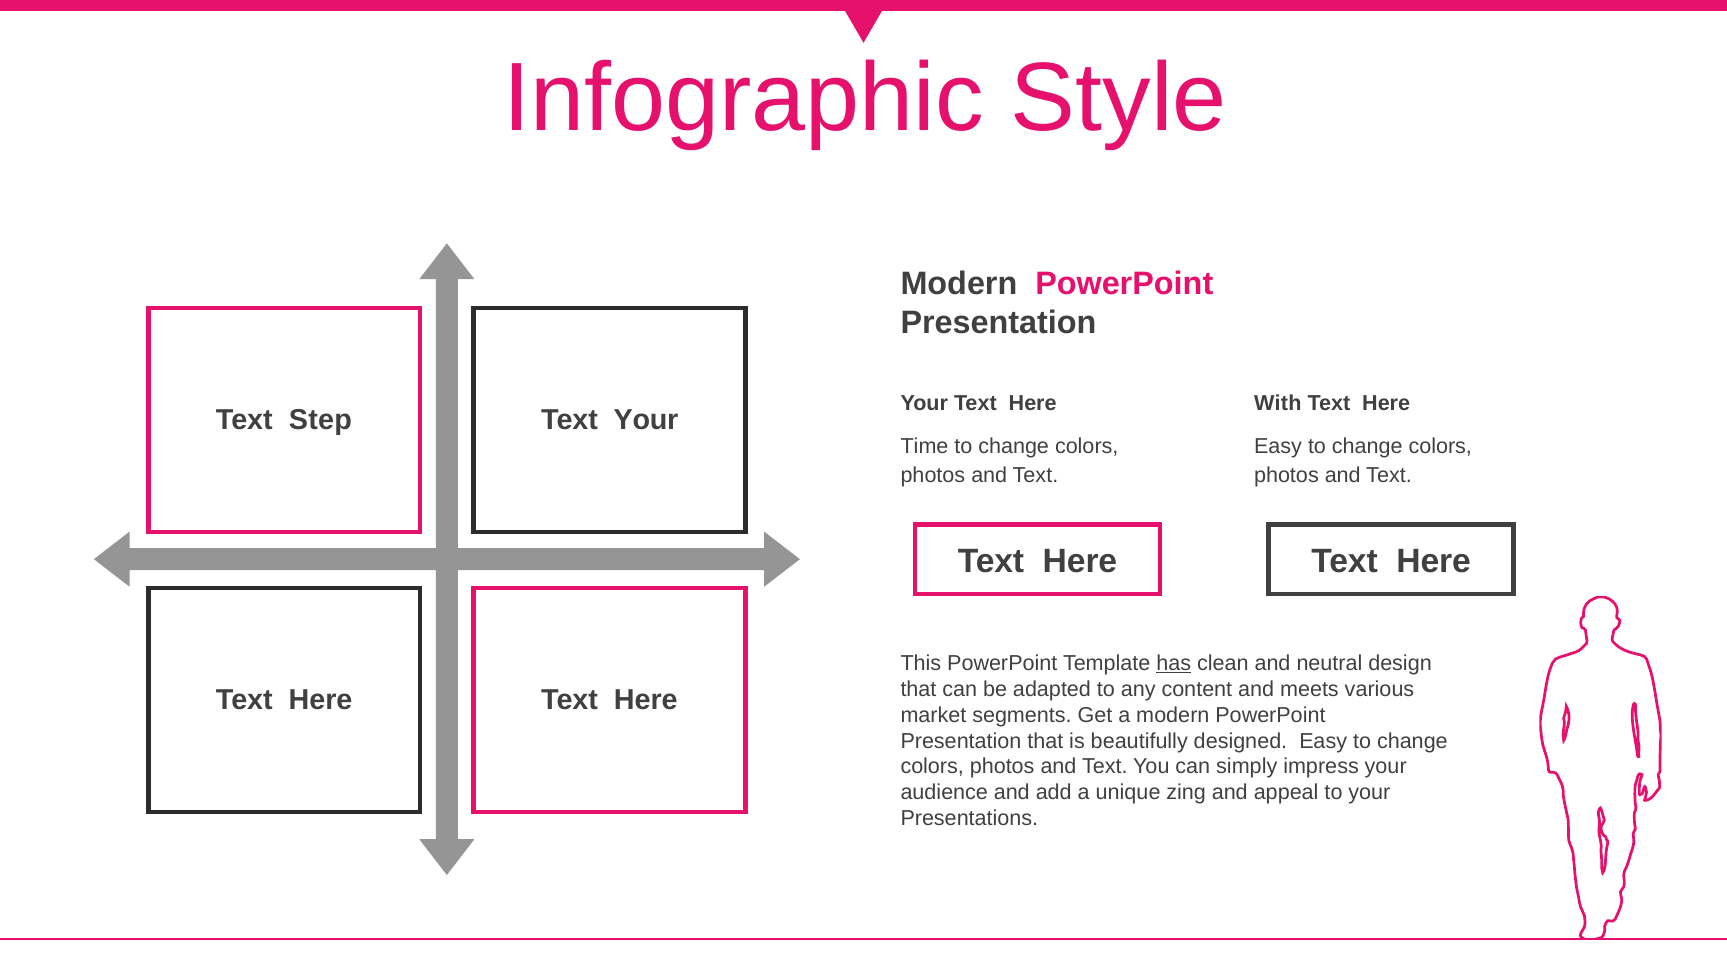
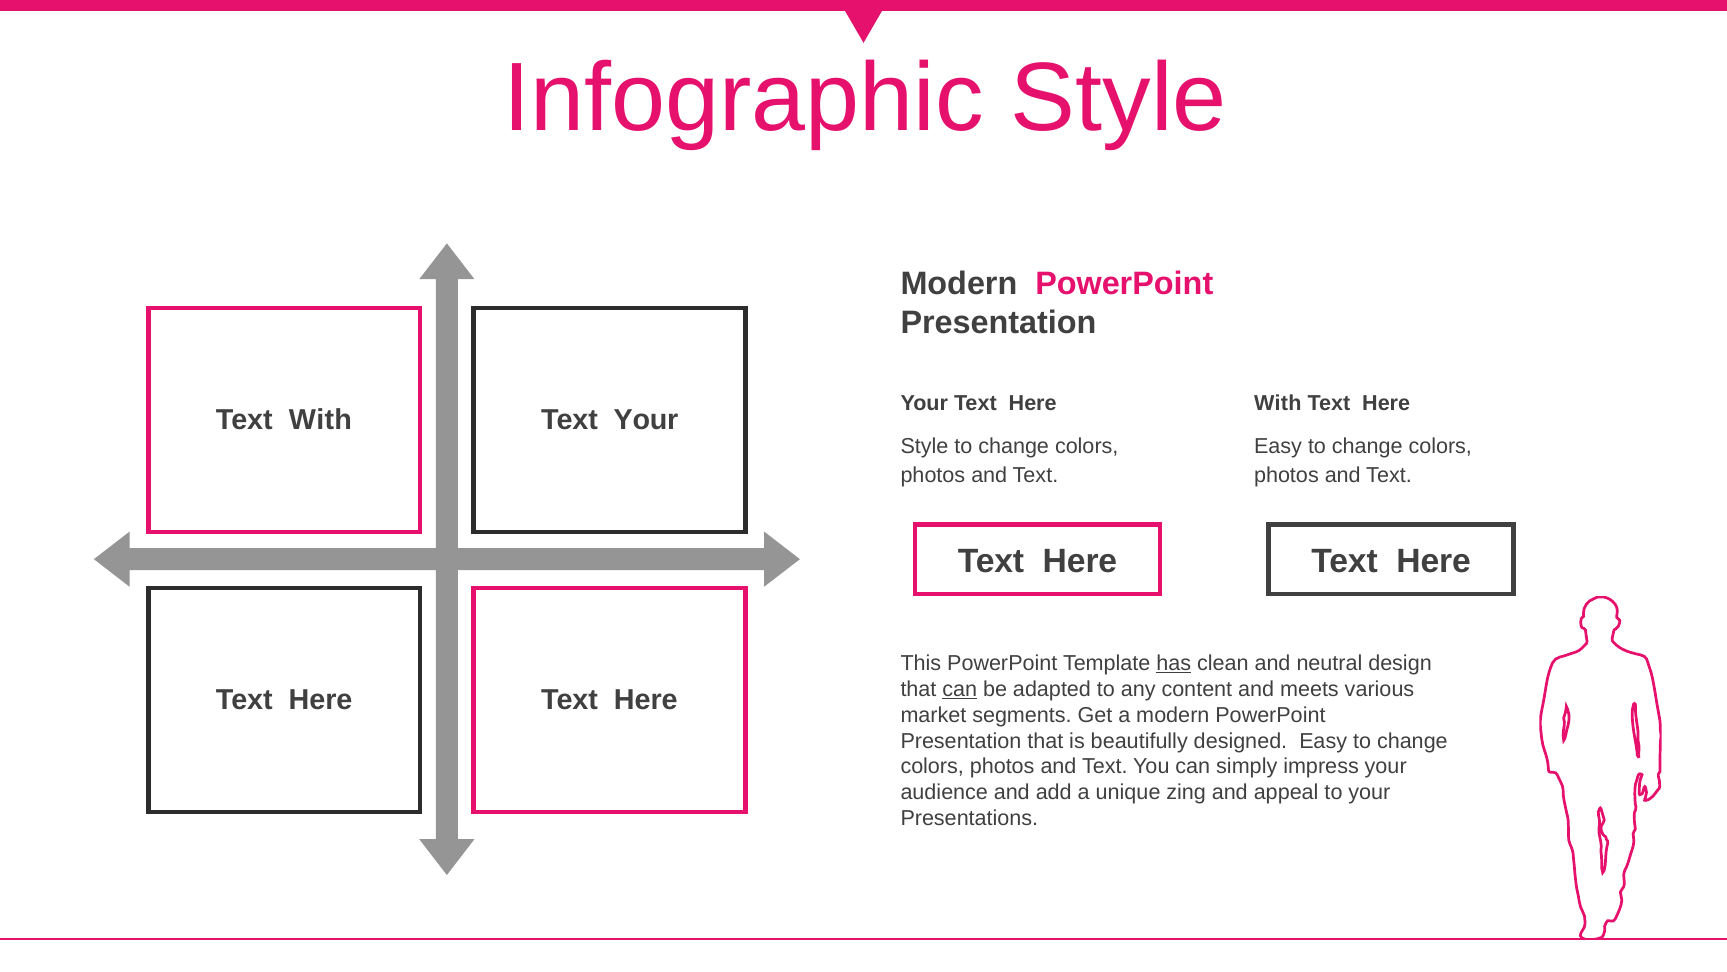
Step at (320, 419): Step -> With
Time at (925, 446): Time -> Style
can at (960, 689) underline: none -> present
